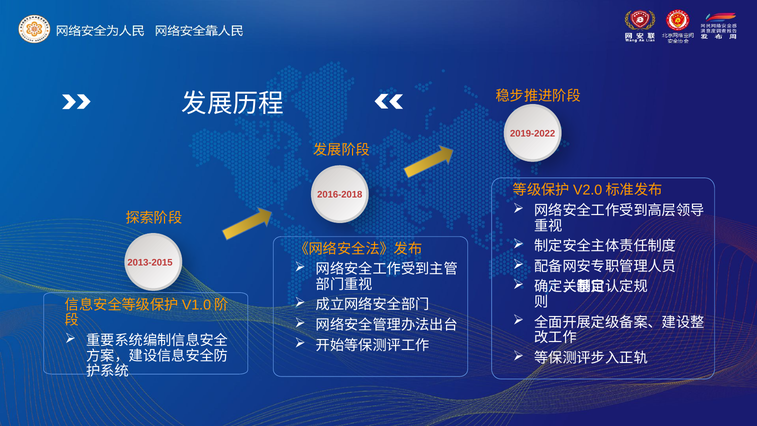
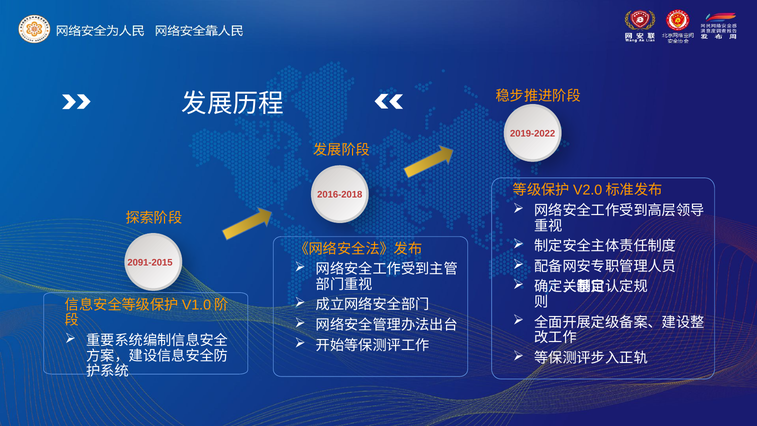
2013-2015: 2013-2015 -> 2091-2015
